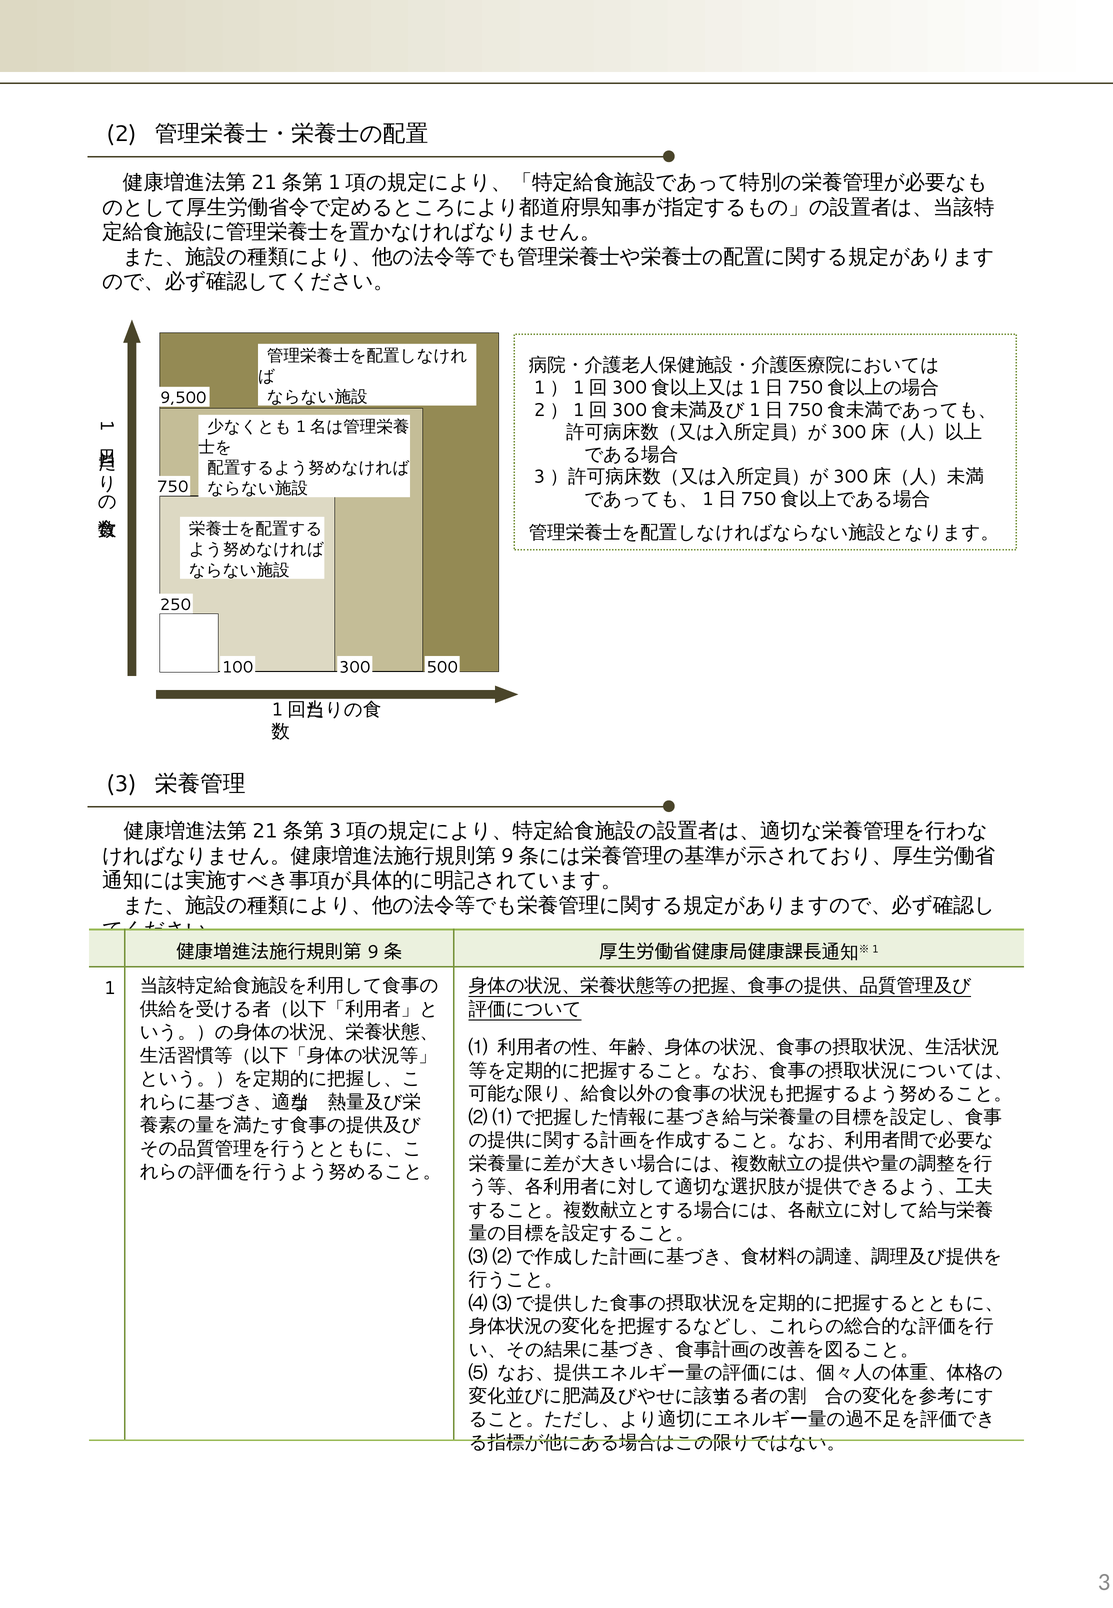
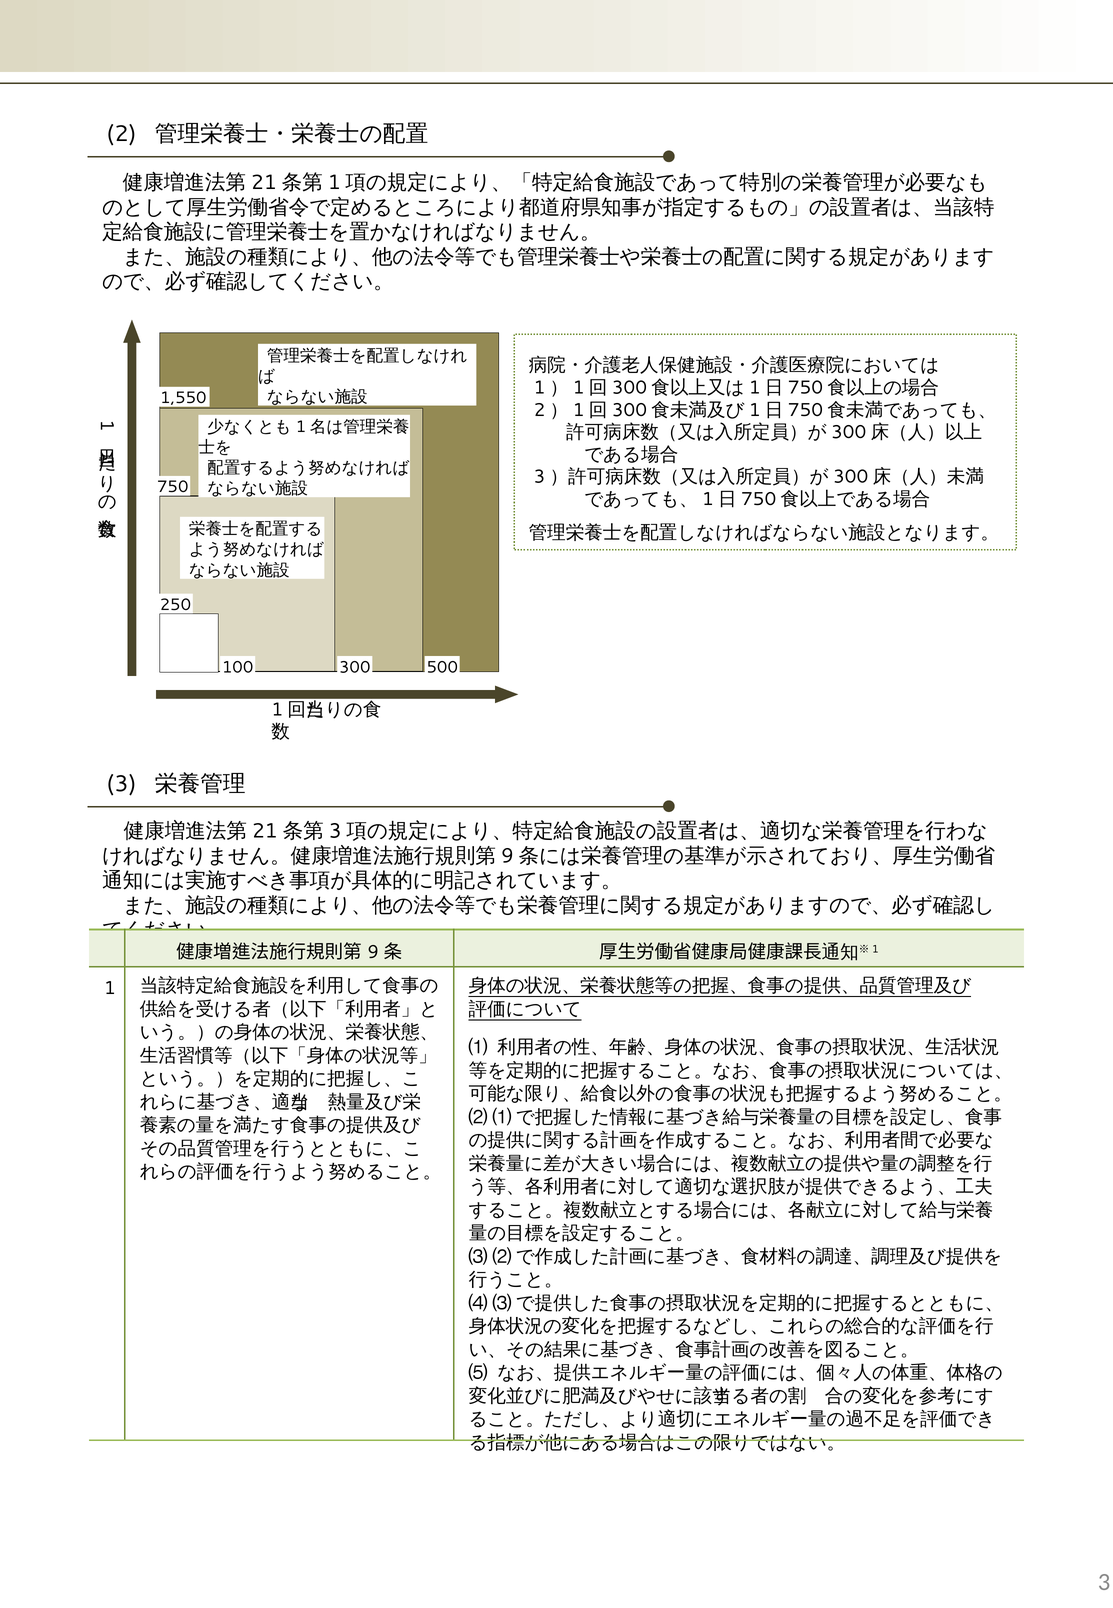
9,500: 9,500 -> 1,550
